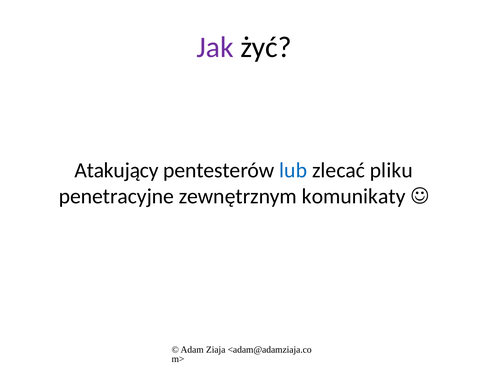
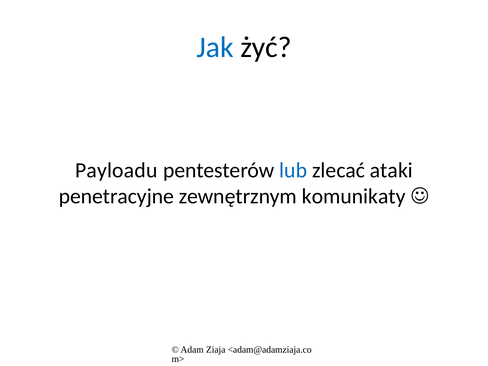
Jak colour: purple -> blue
Atakujący: Atakujący -> Payloadu
pliku: pliku -> ataki
